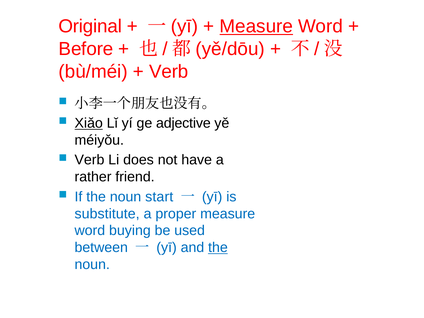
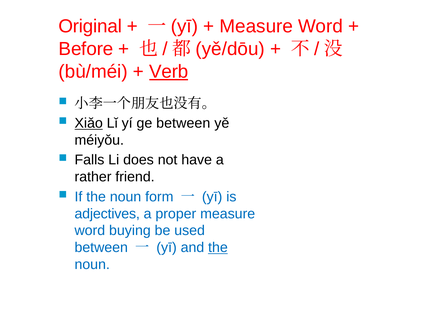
Measure at (256, 26) underline: present -> none
Verb at (169, 72) underline: none -> present
ge adjective: adjective -> between
Verb at (89, 160): Verb -> Falls
start: start -> form
substitute: substitute -> adjectives
